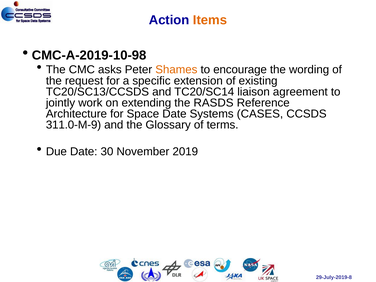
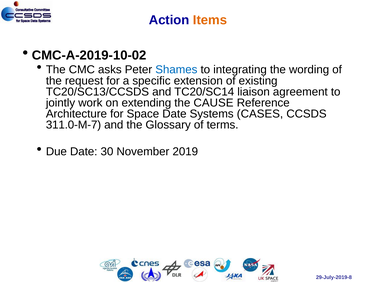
CMC-A-2019-10-98: CMC-A-2019-10-98 -> CMC-A-2019-10-02
Shames colour: orange -> blue
encourage: encourage -> integrating
RASDS: RASDS -> CAUSE
311.0-M-9: 311.0-M-9 -> 311.0-M-7
